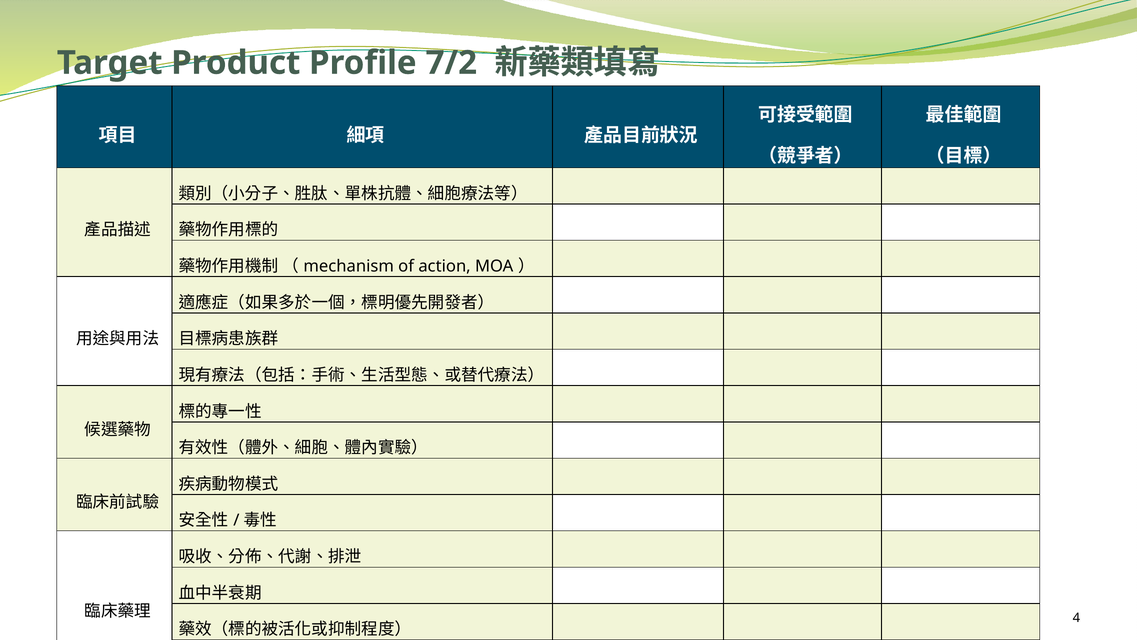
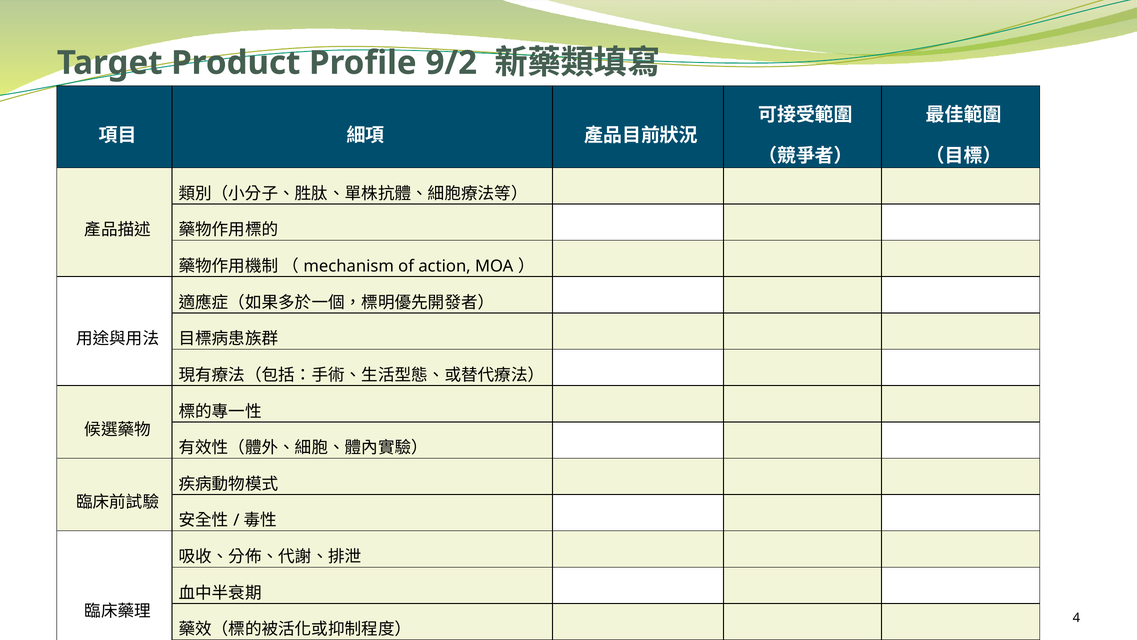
7/2: 7/2 -> 9/2
